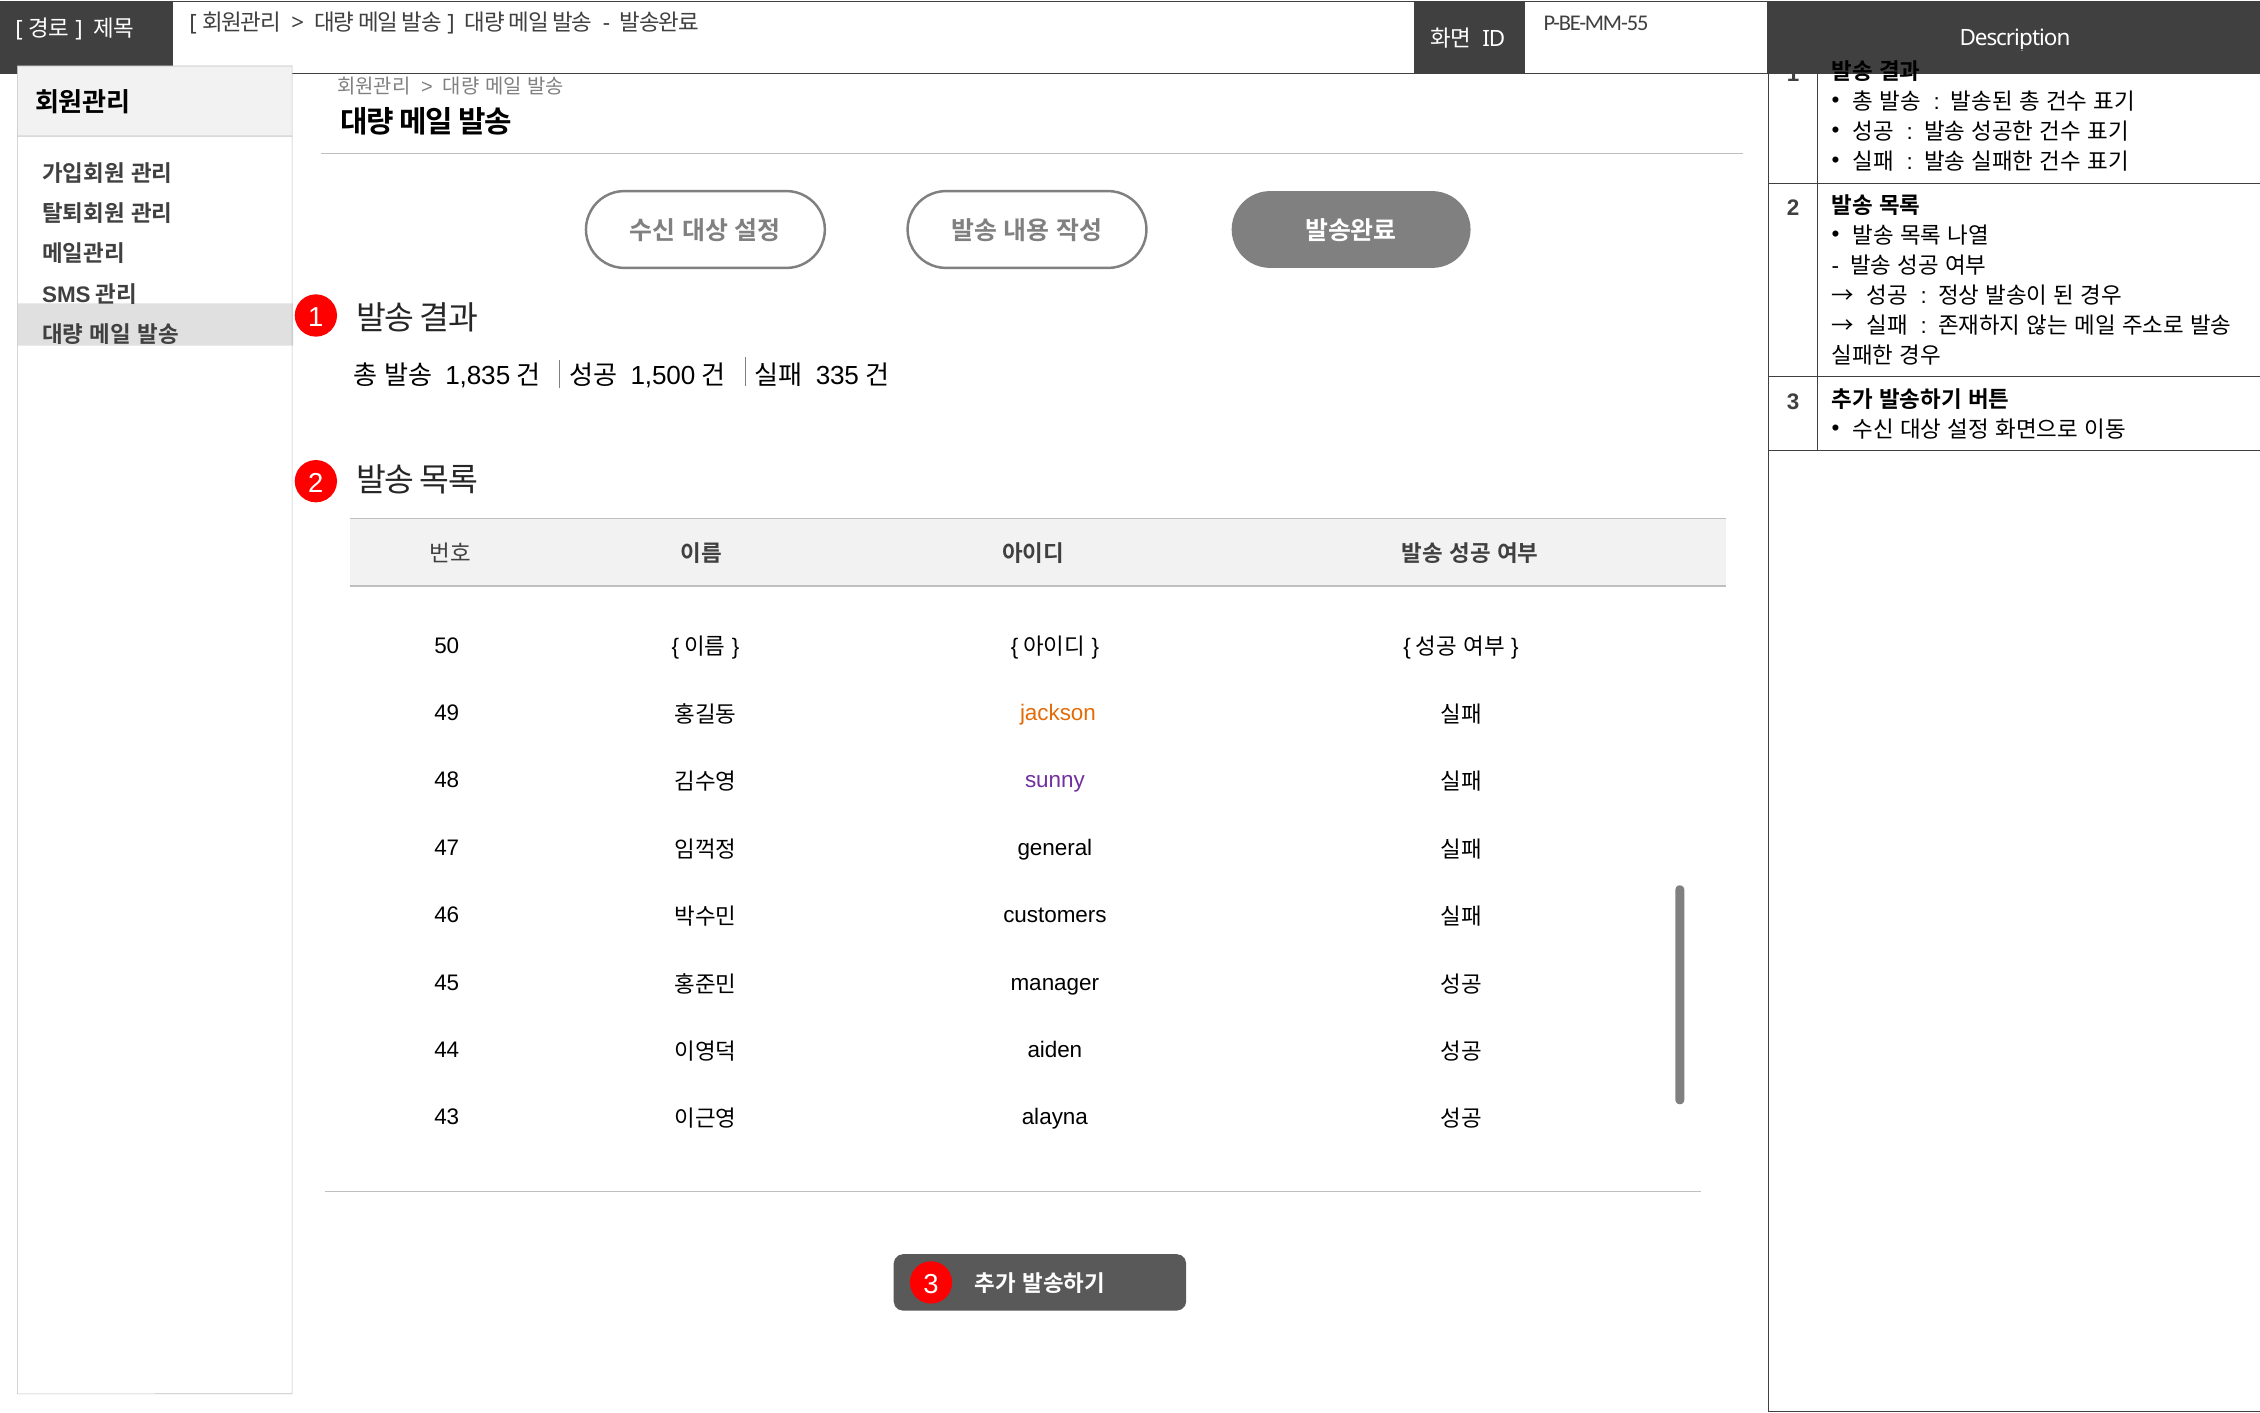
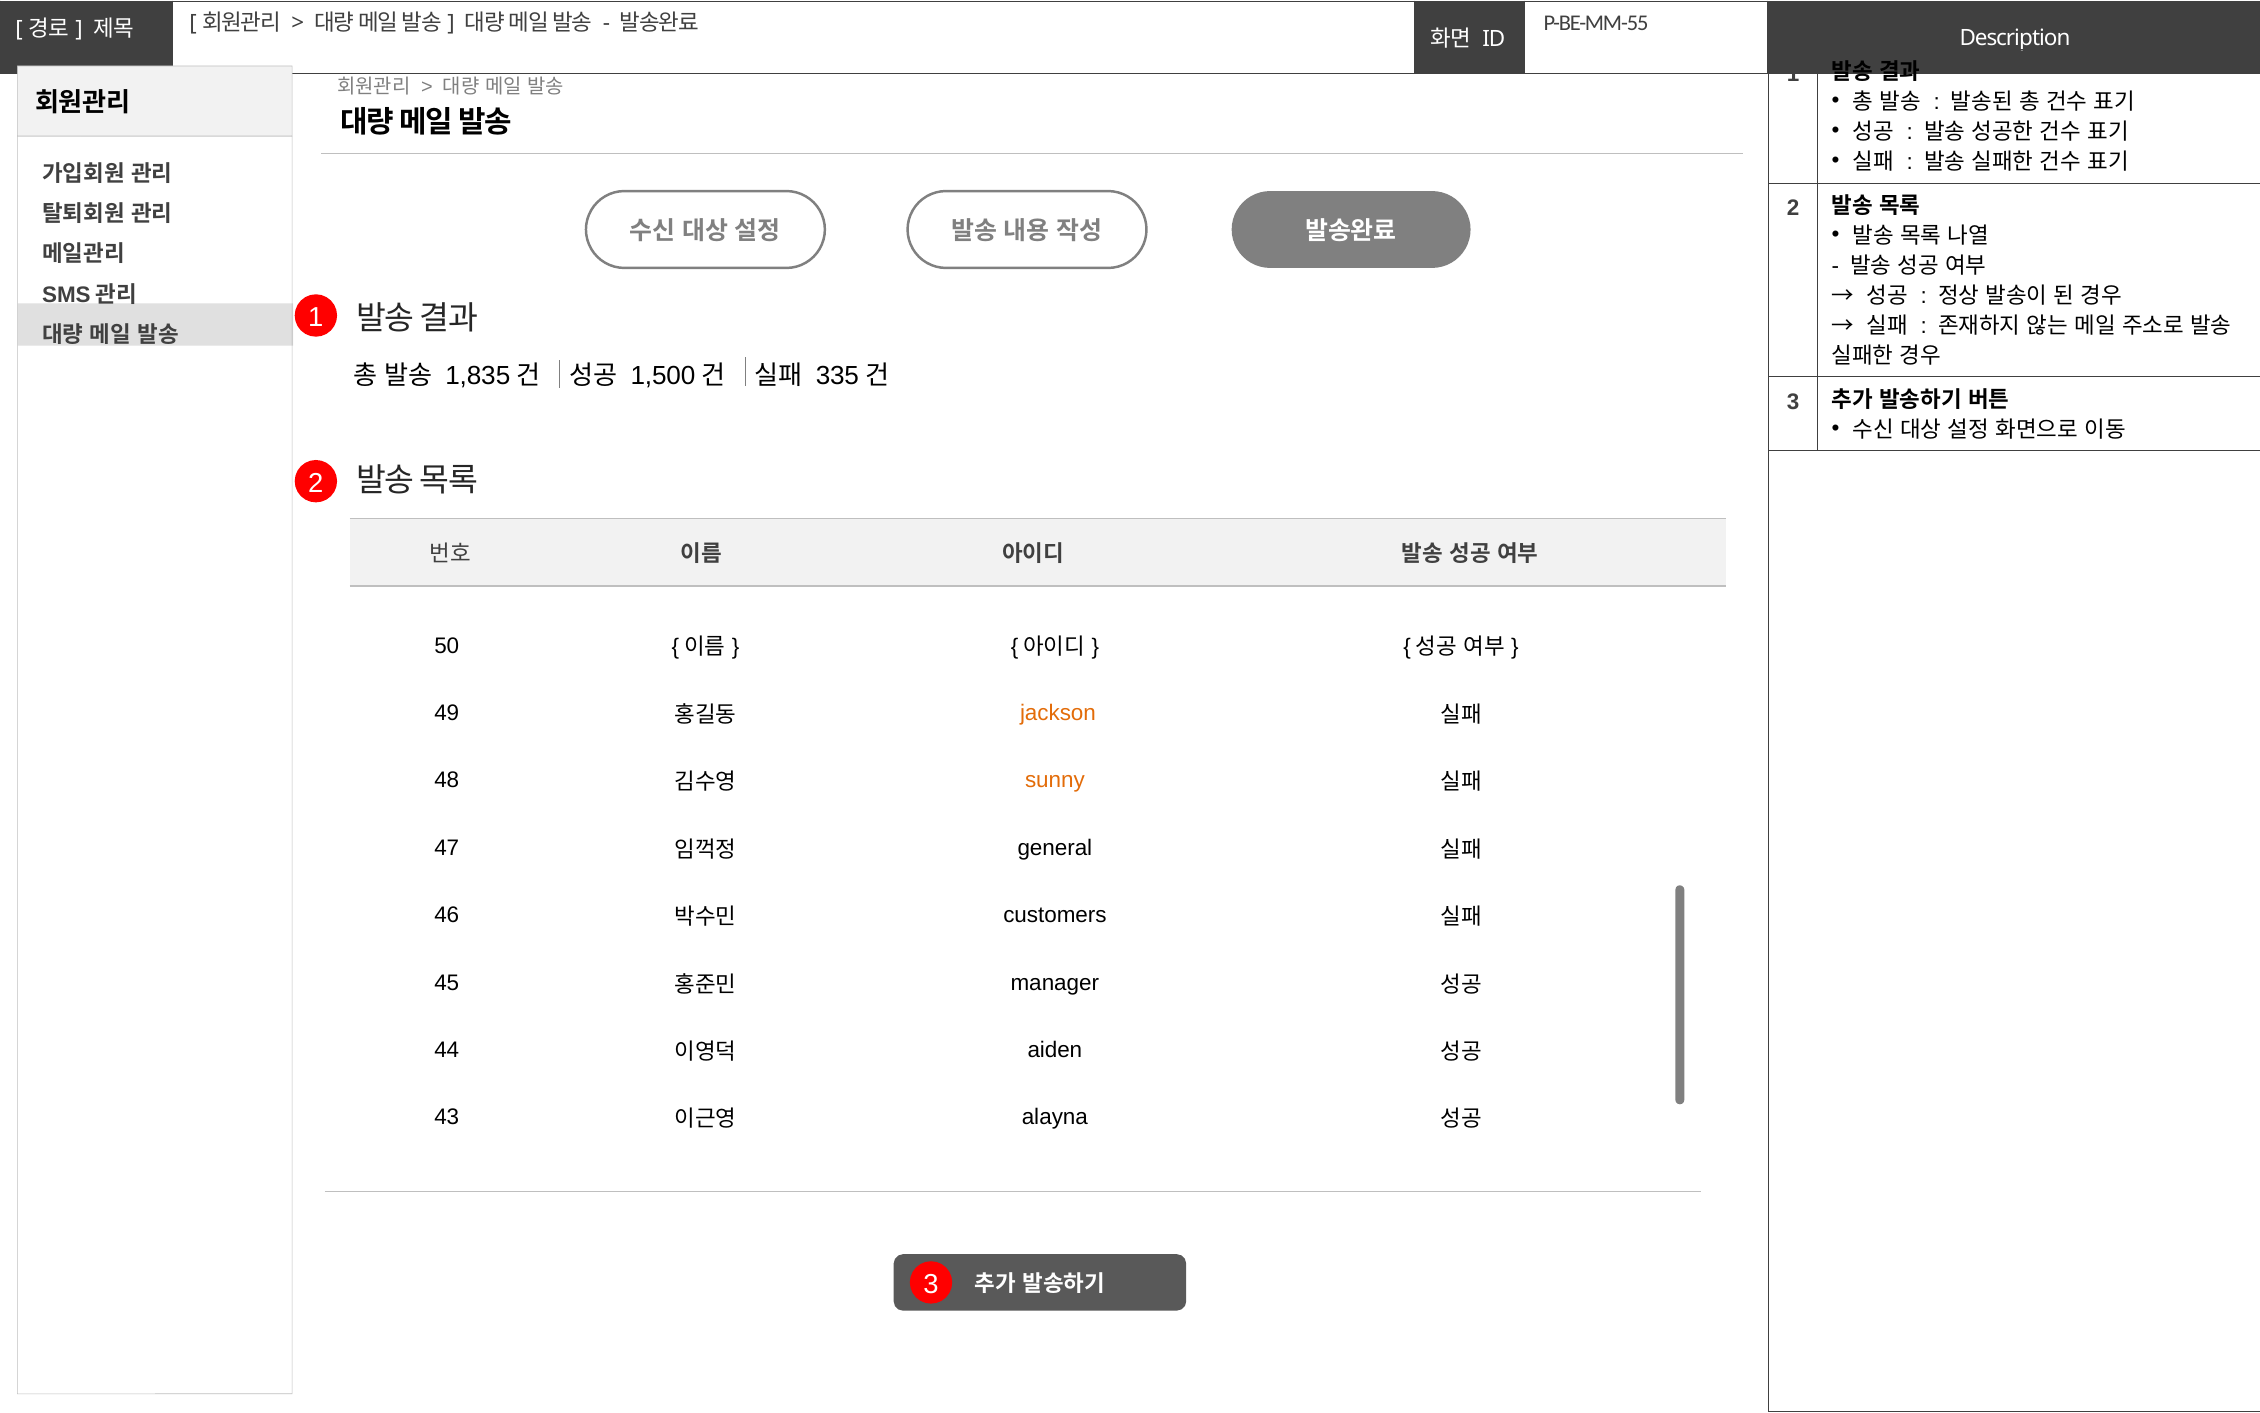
sunny colour: purple -> orange
